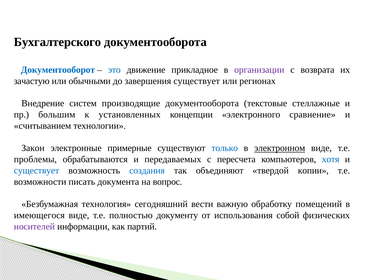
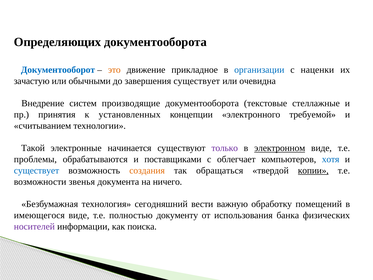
Бухгалтерского: Бухгалтерского -> Определяющих
это colour: blue -> orange
организации colour: purple -> blue
возврата: возврата -> наценки
регионах: регионах -> очевидна
большим: большим -> принятия
сравнение: сравнение -> требуемой
Закон: Закон -> Такой
примерные: примерные -> начинается
только colour: blue -> purple
передаваемых: передаваемых -> поставщиками
пересчета: пересчета -> облегчает
создания colour: blue -> orange
объединяют: объединяют -> обращаться
копии underline: none -> present
писать: писать -> звенья
вопрос: вопрос -> ничего
собой: собой -> банка
партий: партий -> поиска
